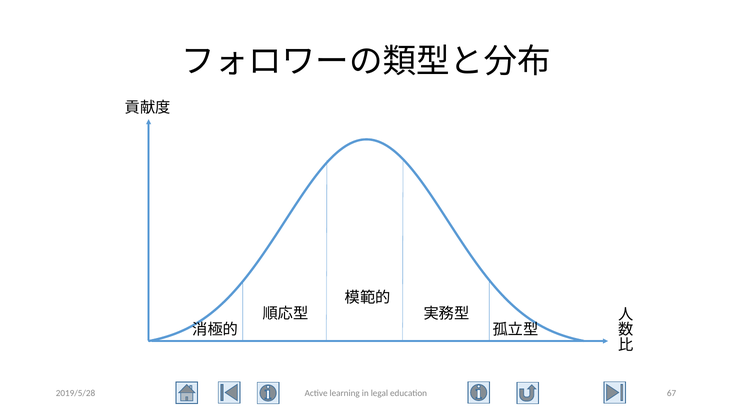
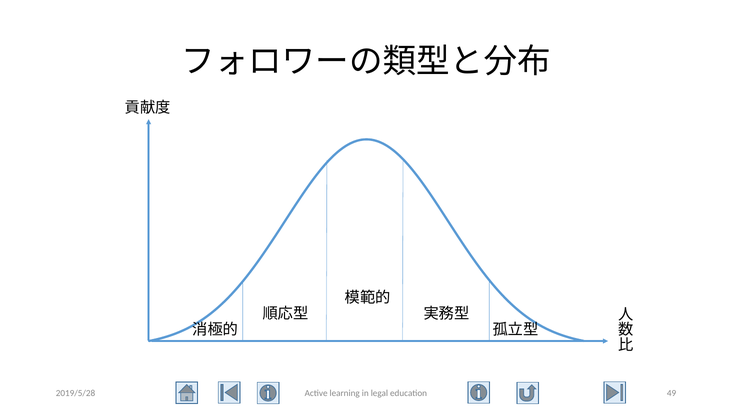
67: 67 -> 49
